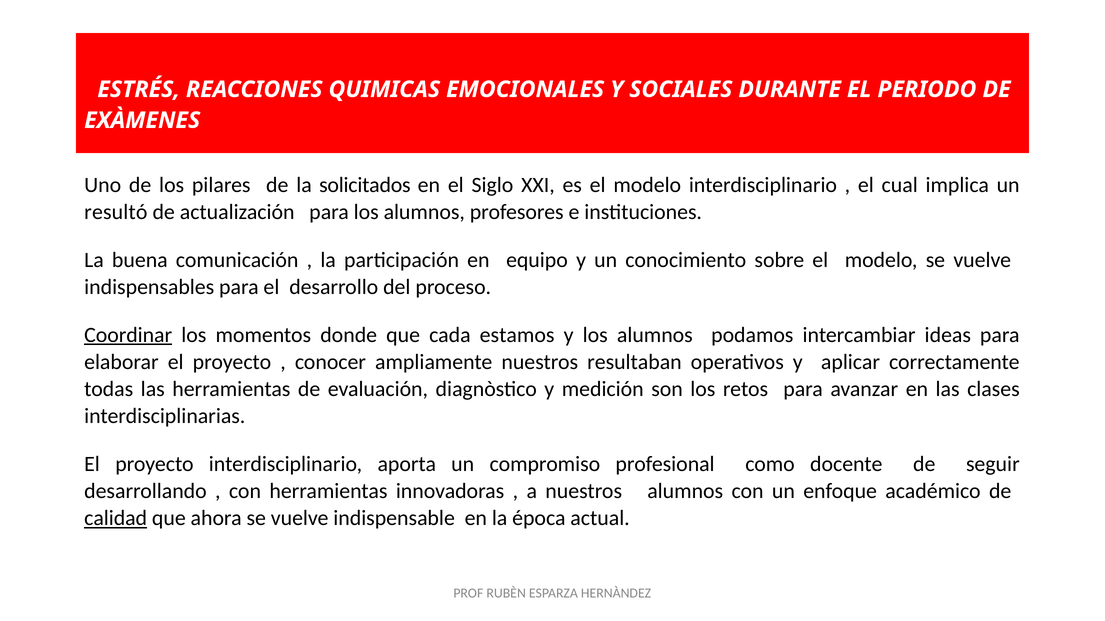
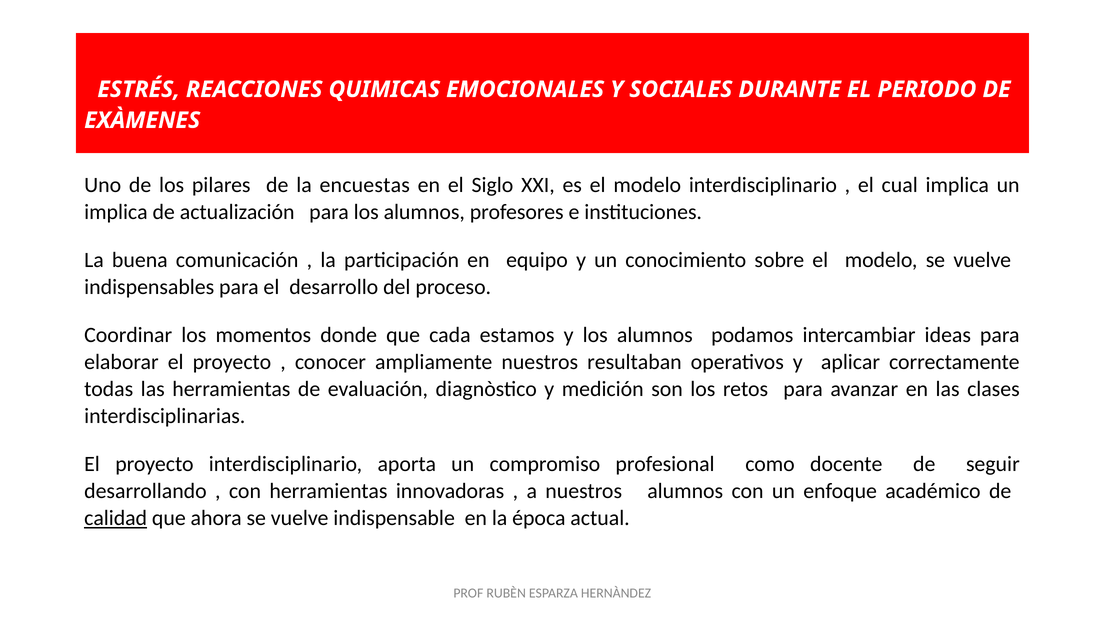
solicitados: solicitados -> encuestas
resultó at (116, 212): resultó -> implica
Coordinar underline: present -> none
